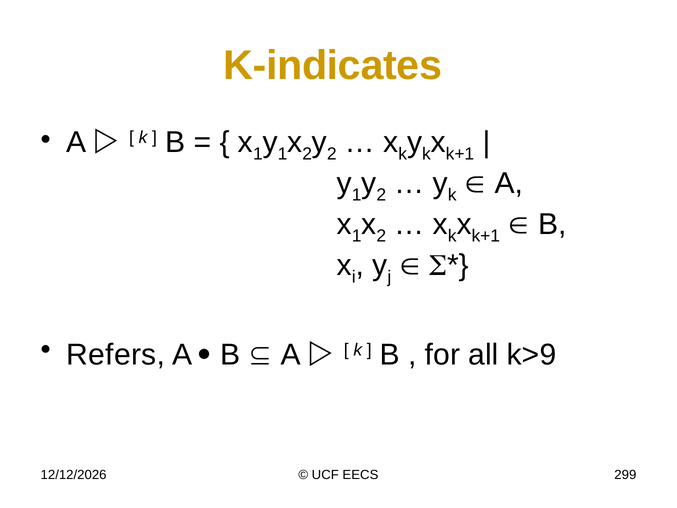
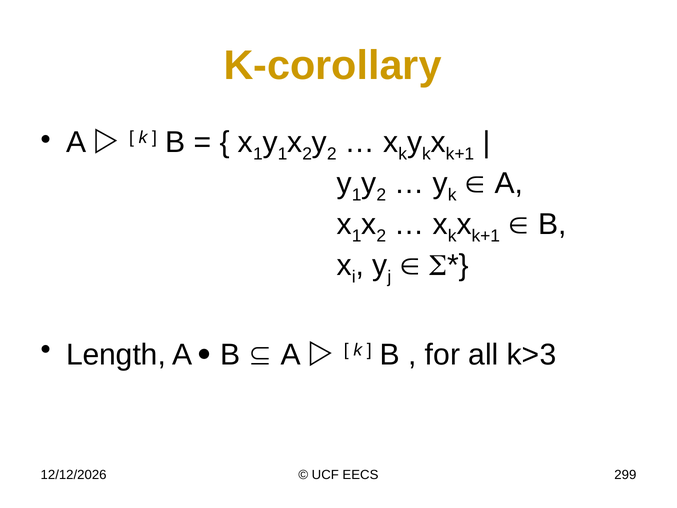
K-indicates: K-indicates -> K-corollary
Refers: Refers -> Length
k>9: k>9 -> k>3
